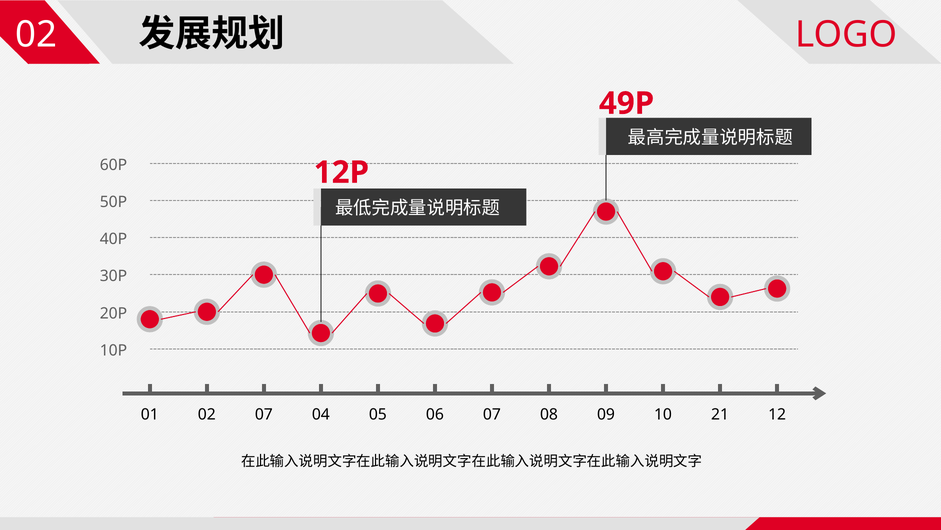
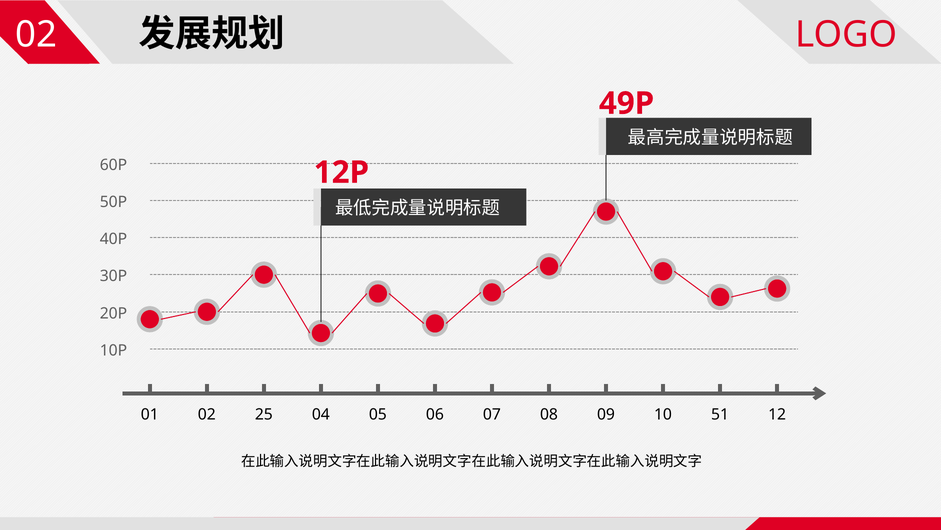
02 07: 07 -> 25
21: 21 -> 51
